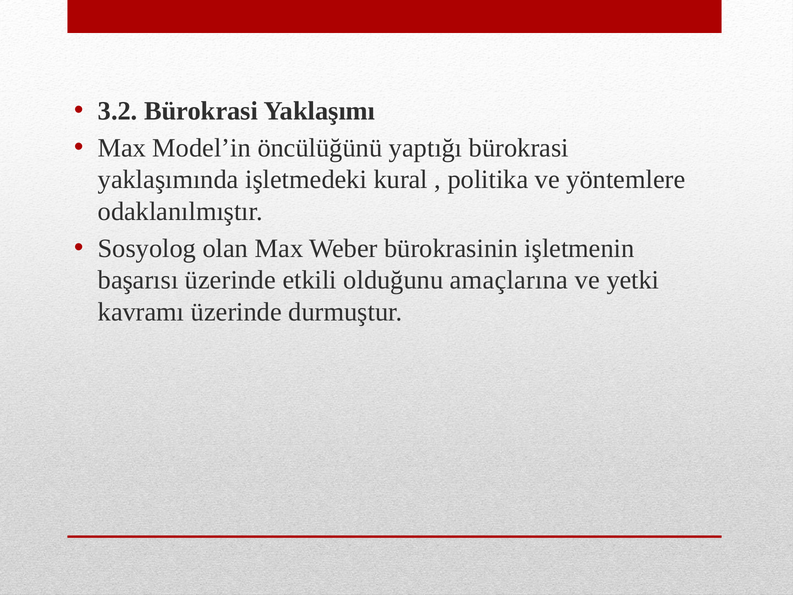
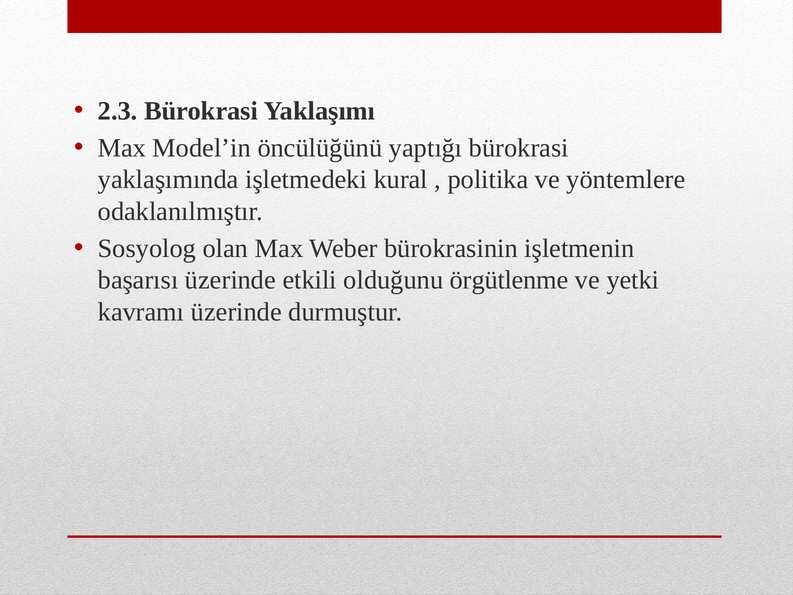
3.2: 3.2 -> 2.3
amaçlarına: amaçlarına -> örgütlenme
